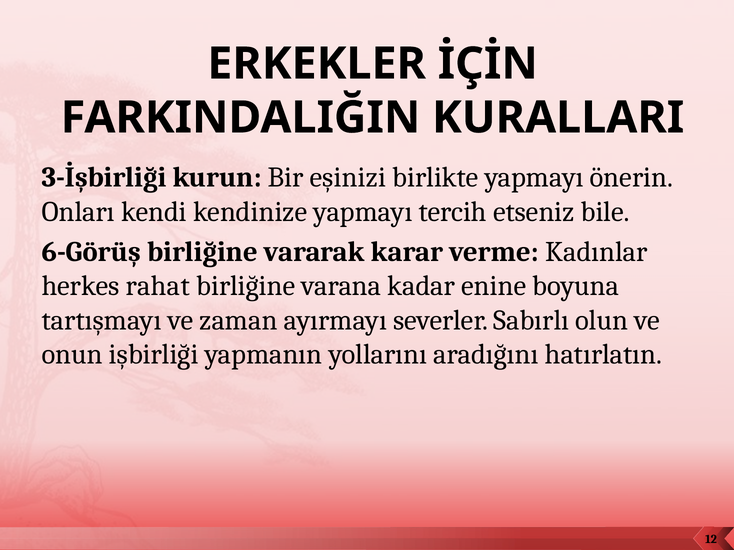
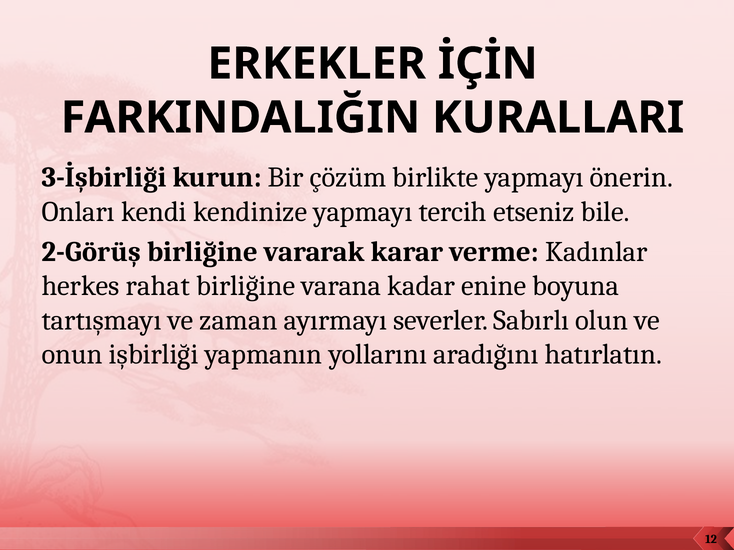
eşinizi: eşinizi -> çözüm
6-Görüş: 6-Görüş -> 2-Görüş
